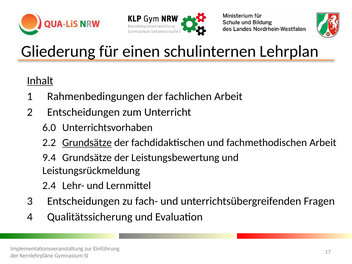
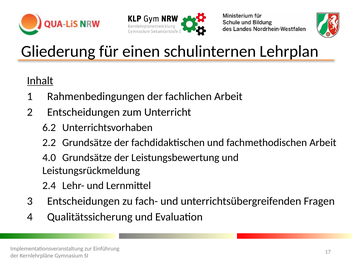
6.0: 6.0 -> 6.2
Grundsätze at (87, 143) underline: present -> none
9.4: 9.4 -> 4.0
